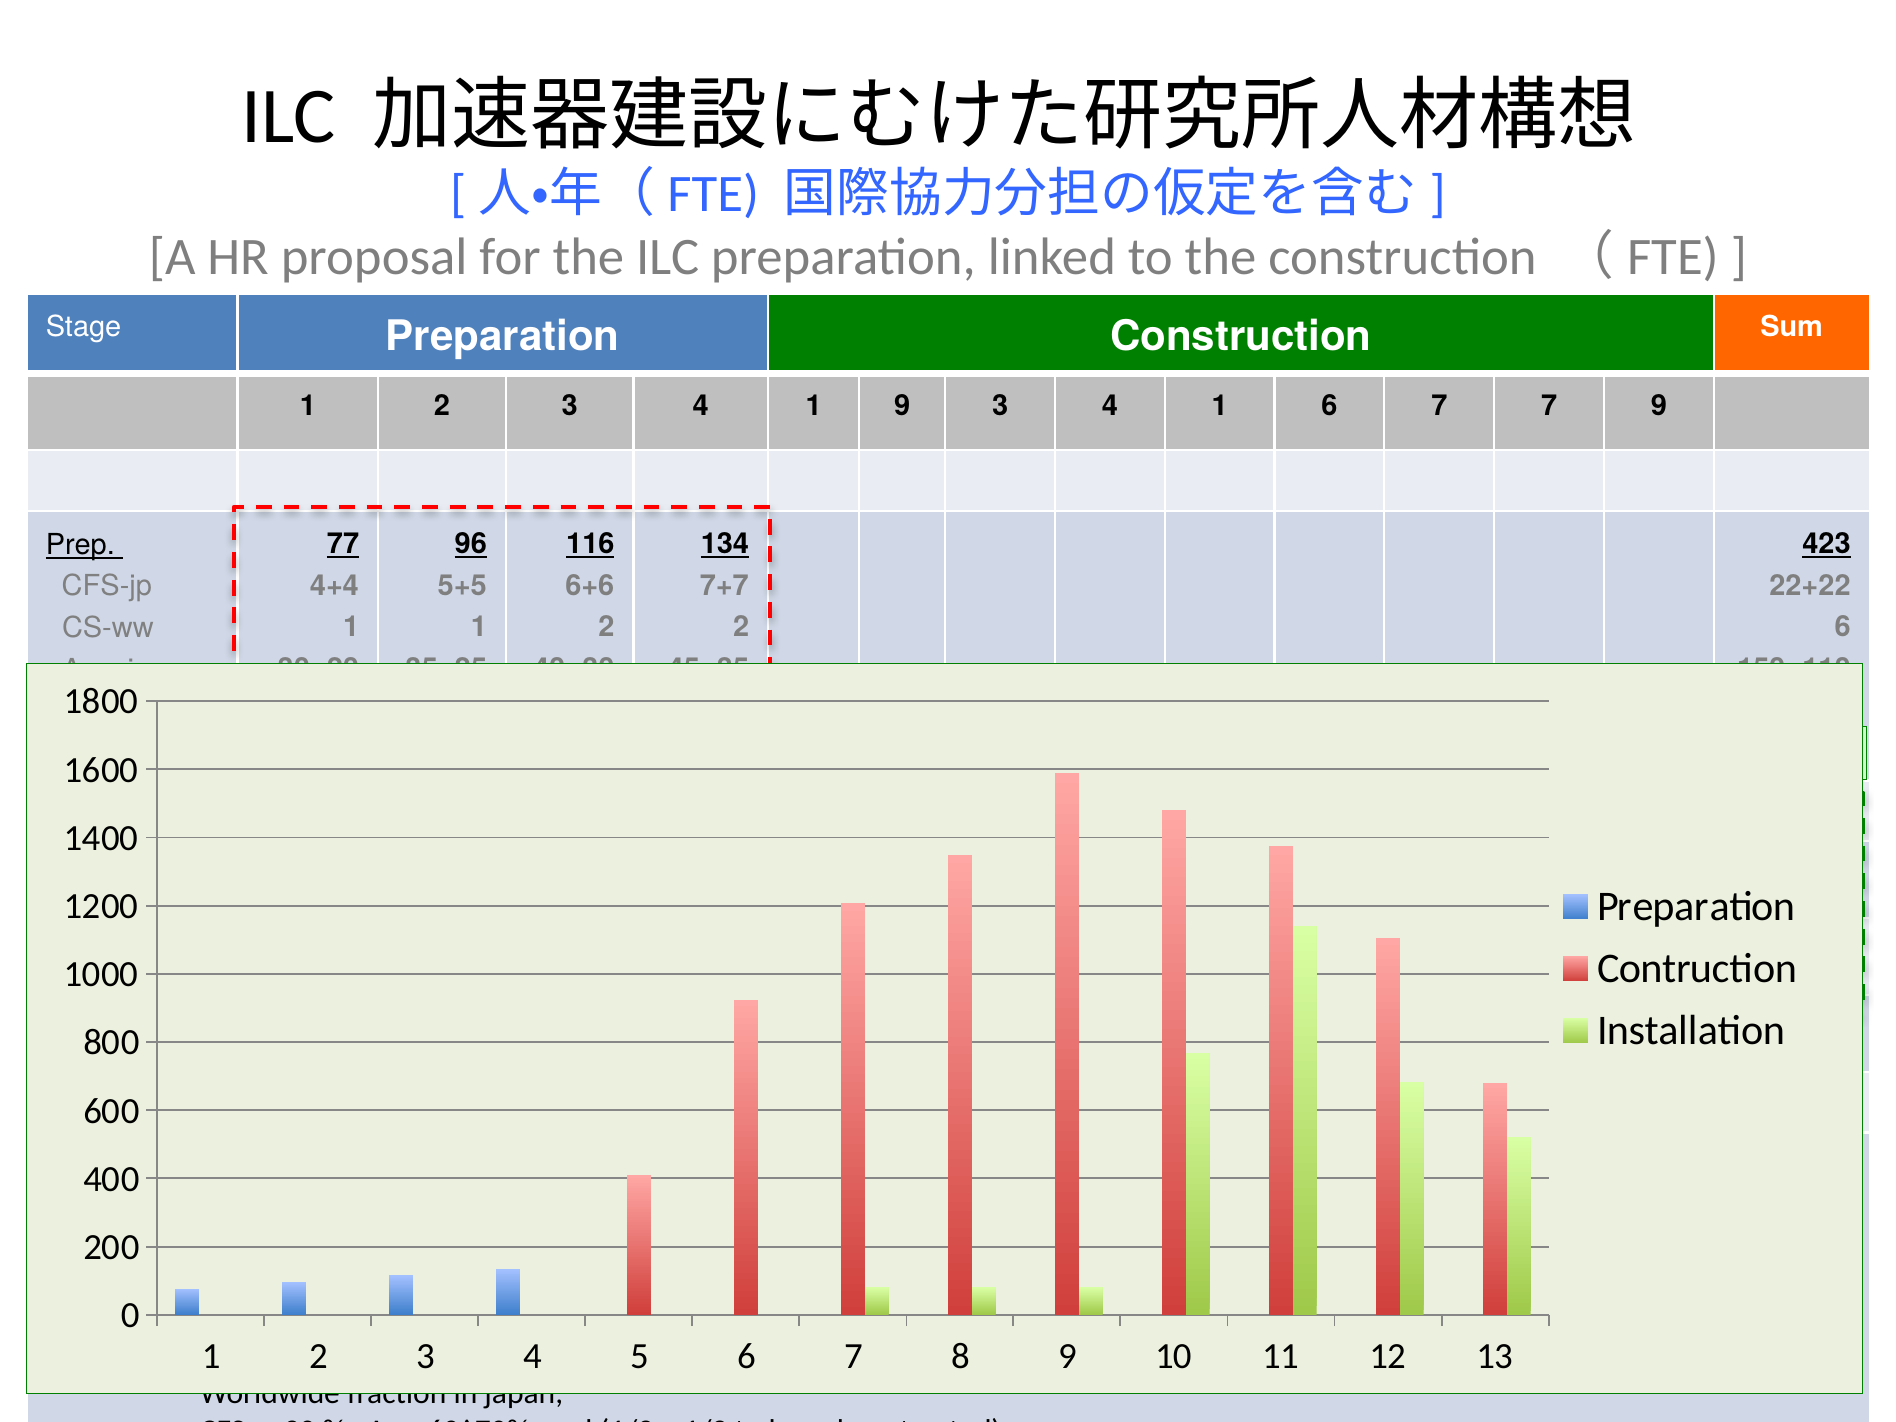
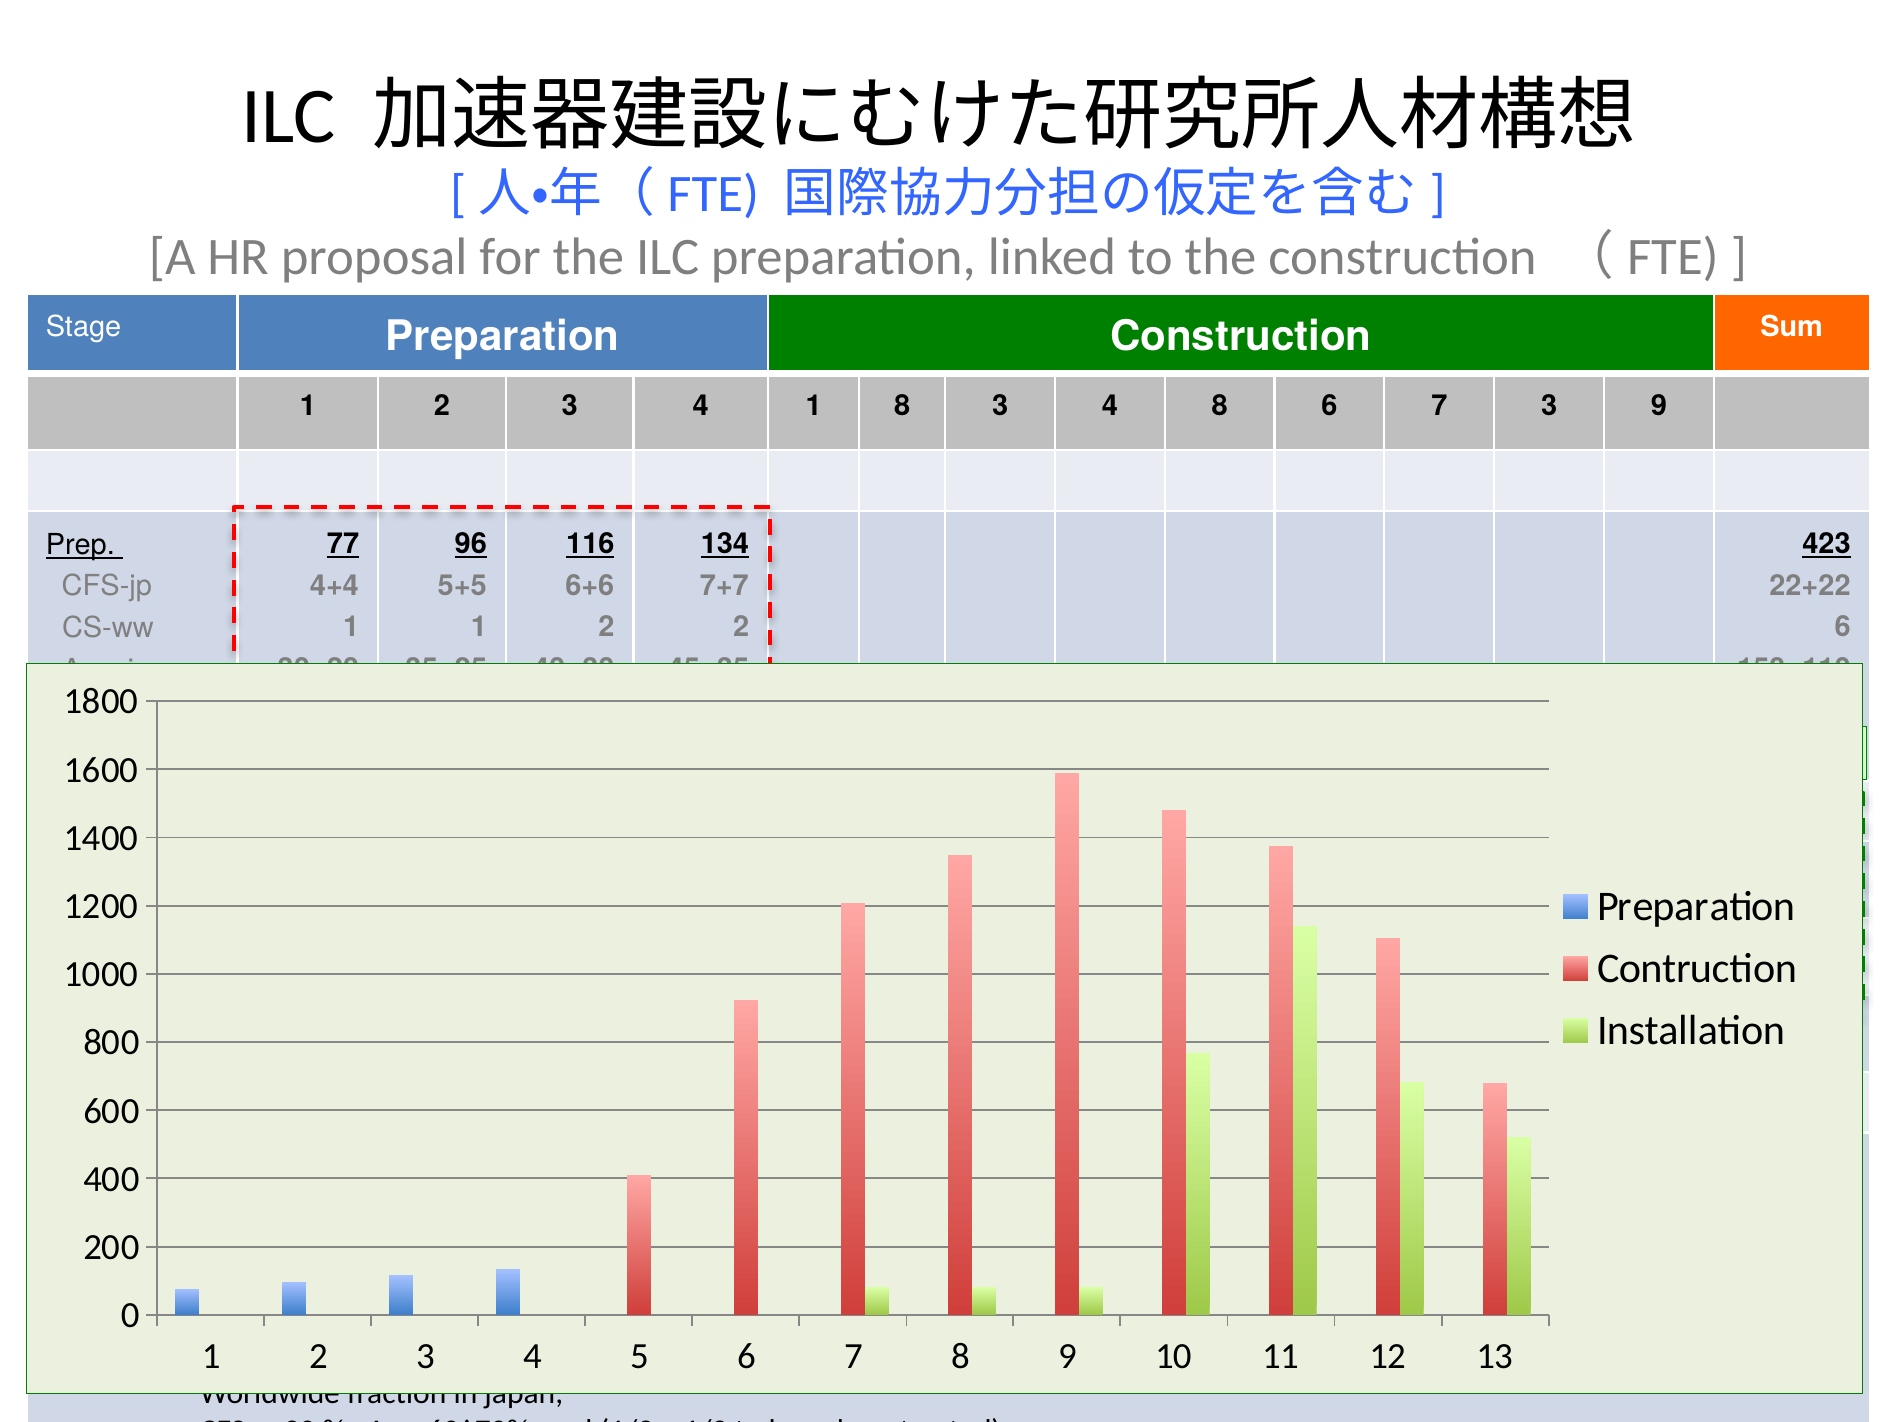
1 9: 9 -> 8
1 at (1220, 406): 1 -> 8
7 7: 7 -> 3
